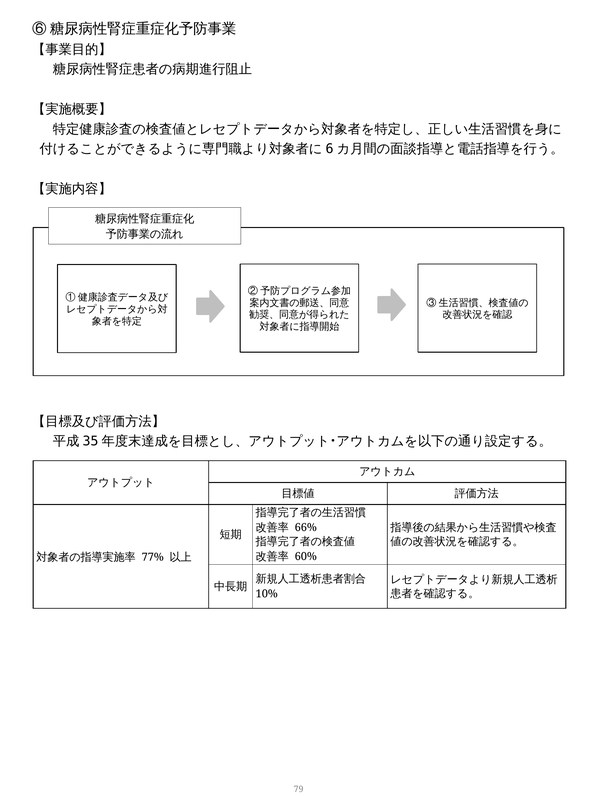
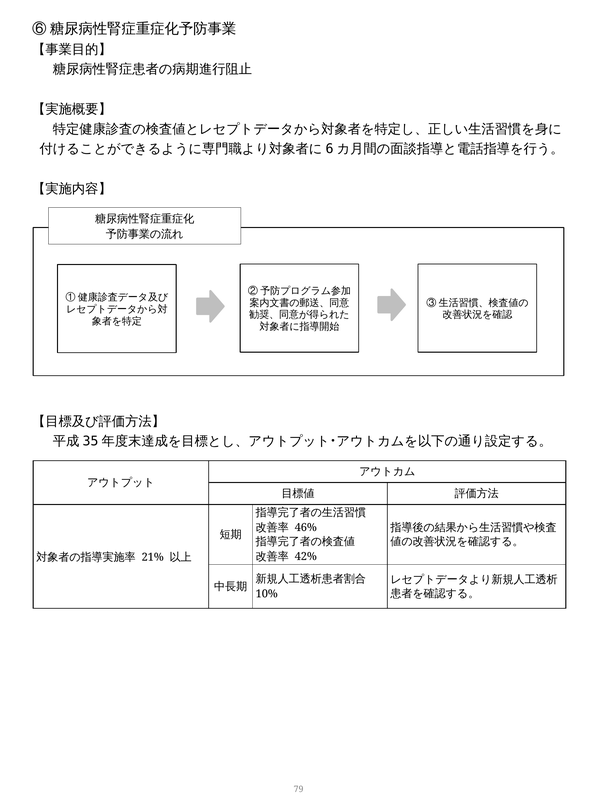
66%: 66% -> 46%
60%: 60% -> 42%
77%: 77% -> 21%
